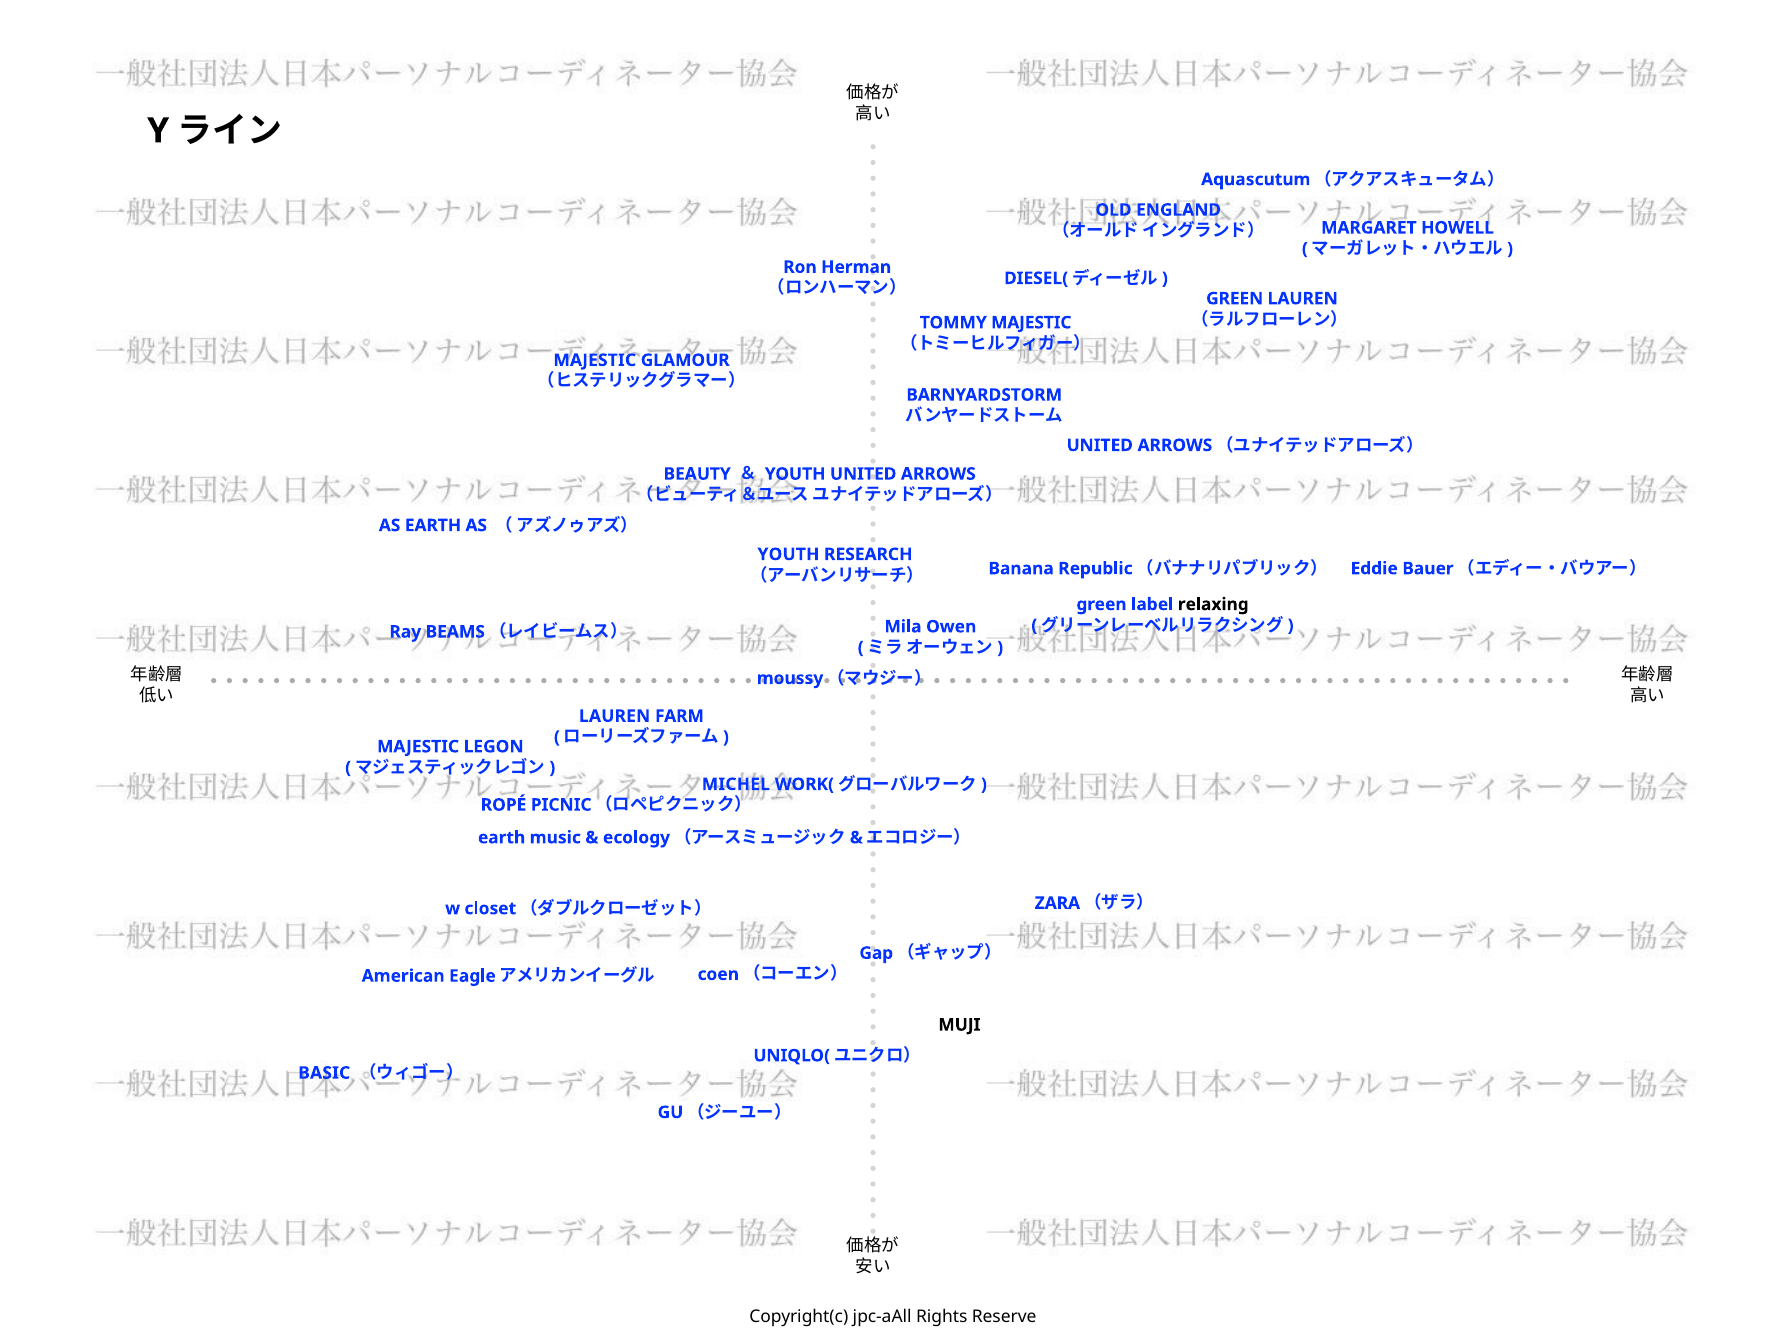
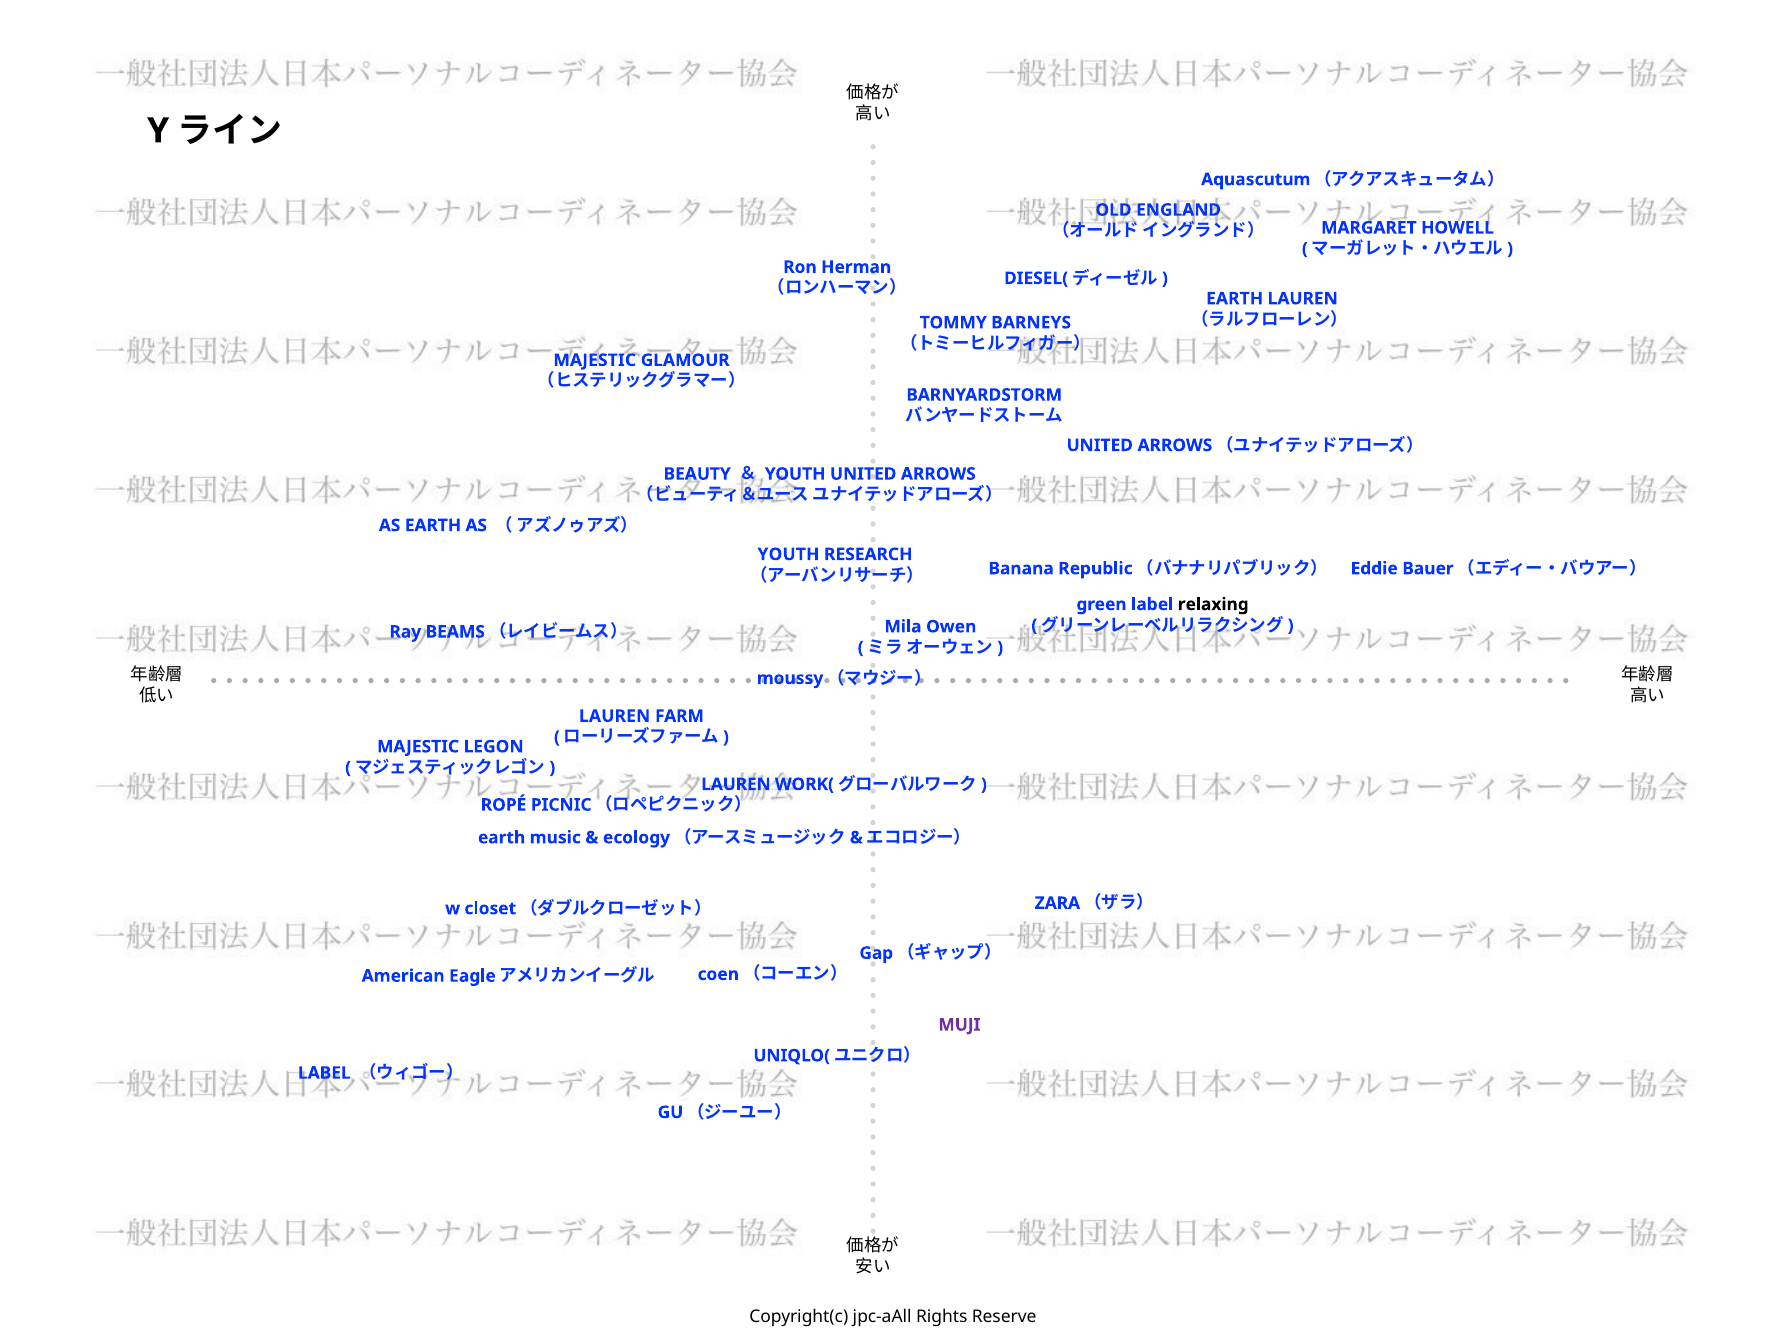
GREEN at (1235, 299): GREEN -> EARTH
TOMMY MAJESTIC: MAJESTIC -> BARNEYS
MICHEL at (736, 785): MICHEL -> LAUREN
MUJI colour: black -> purple
BASIC at (324, 1073): BASIC -> LABEL
